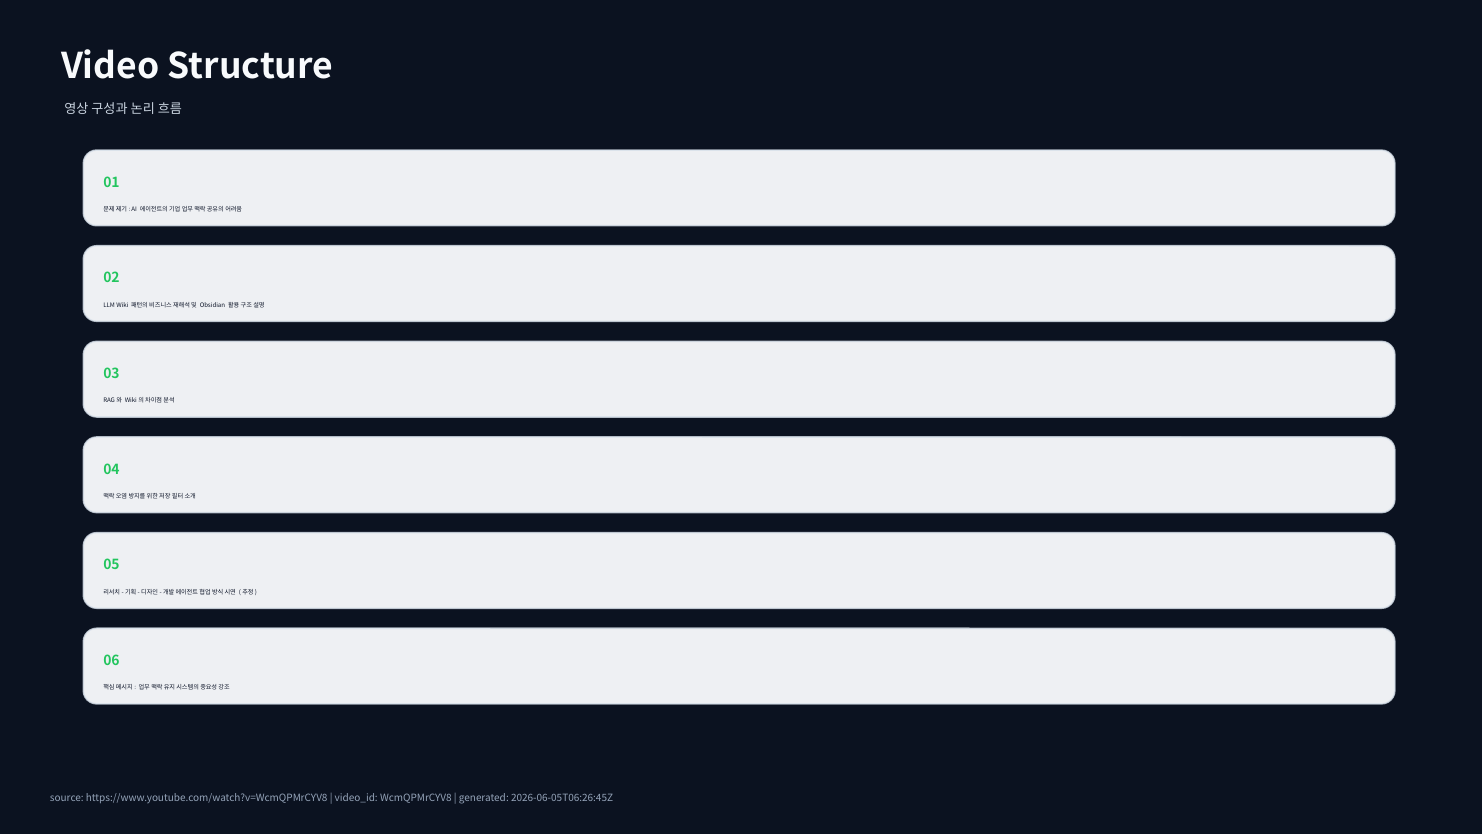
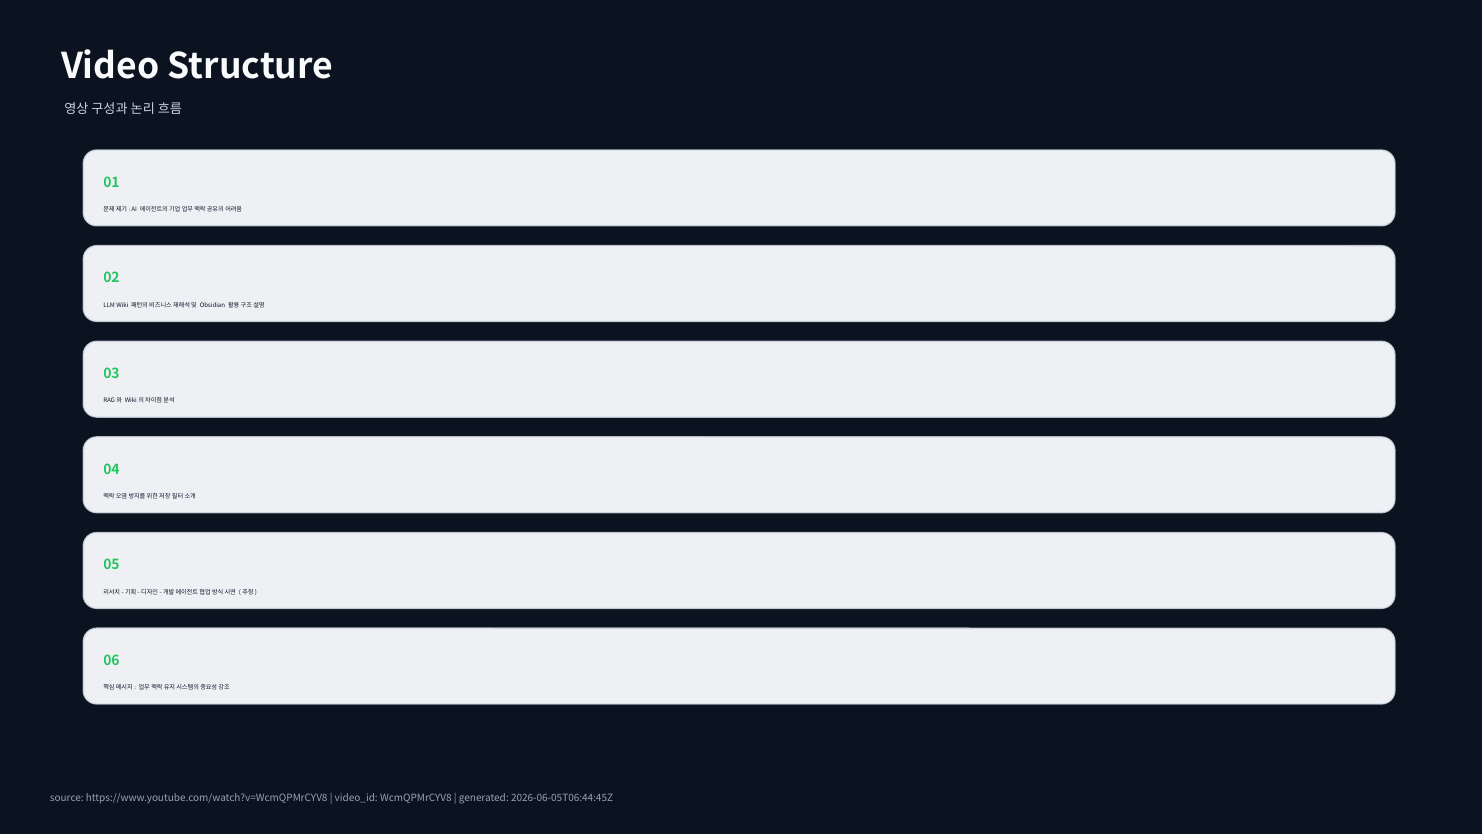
2026-06-05T06:26:45Z: 2026-06-05T06:26:45Z -> 2026-06-05T06:44:45Z
